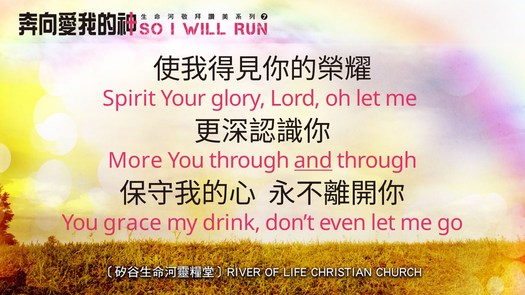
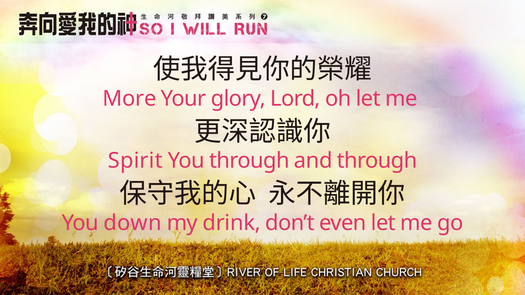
Spirit: Spirit -> More
More: More -> Spirit
and underline: present -> none
grace: grace -> down
